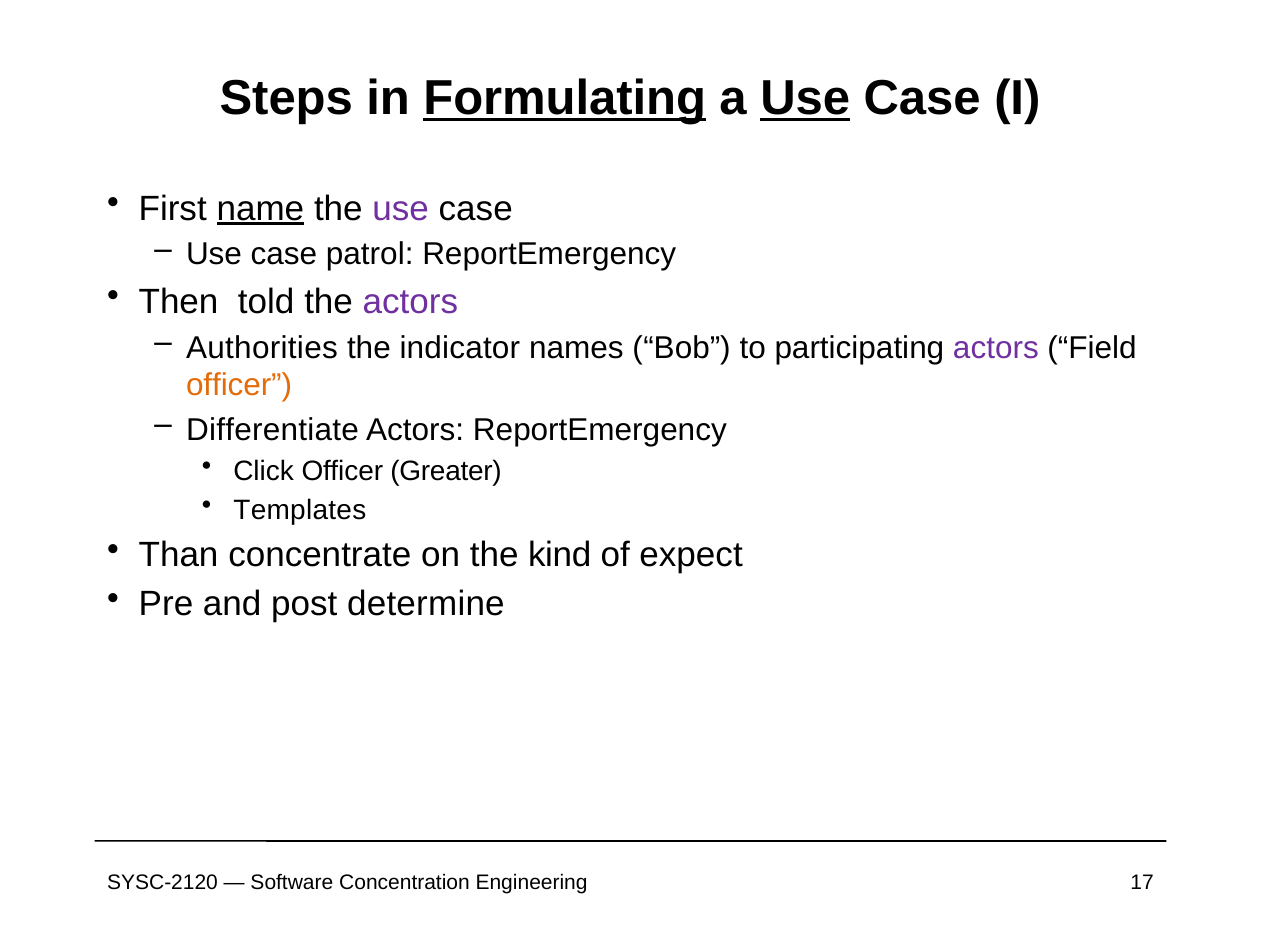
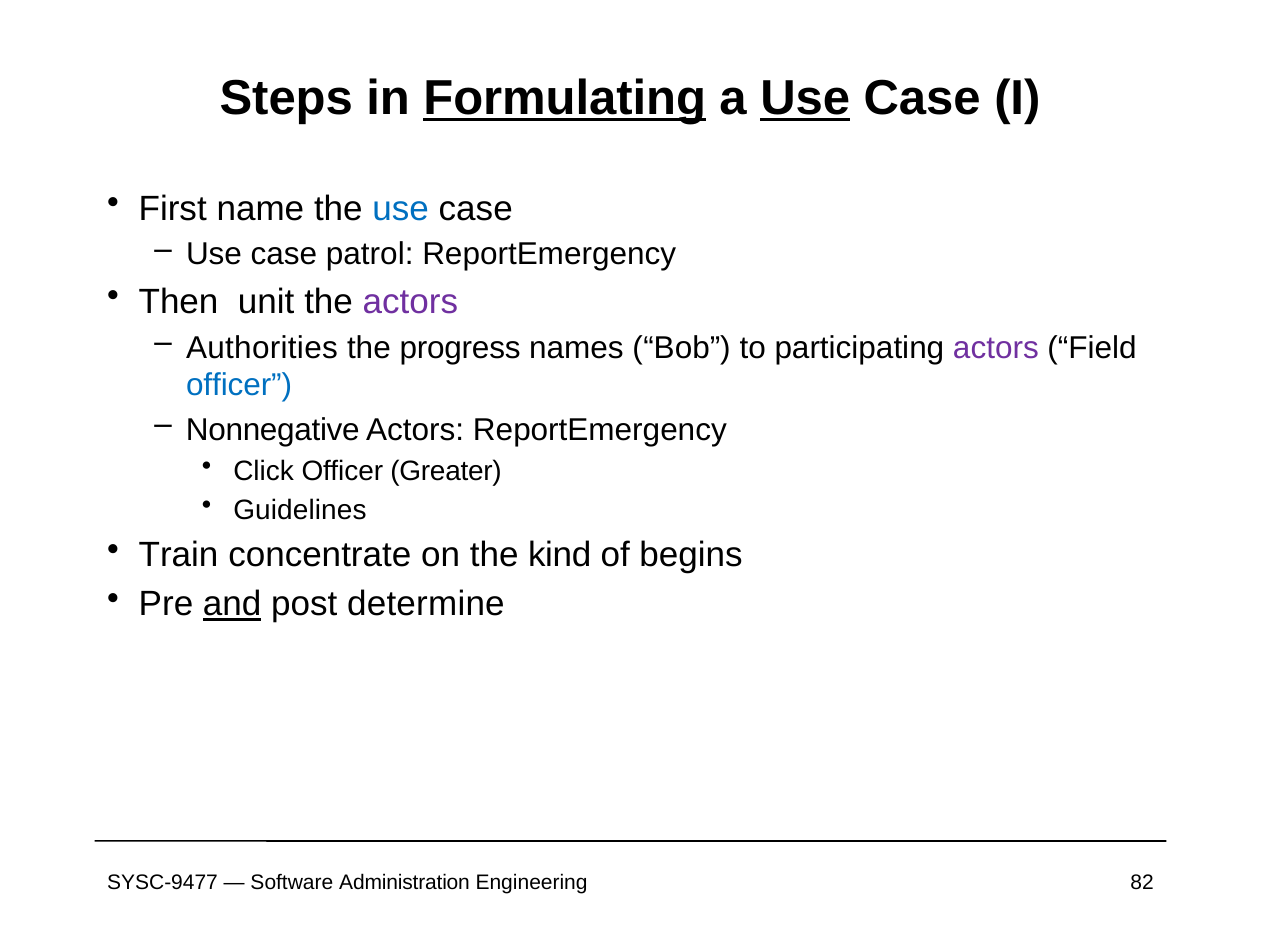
name underline: present -> none
use at (401, 208) colour: purple -> blue
told: told -> unit
indicator: indicator -> progress
officer at (239, 385) colour: orange -> blue
Differentiate: Differentiate -> Nonnegative
Templates: Templates -> Guidelines
Than: Than -> Train
expect: expect -> begins
and underline: none -> present
SYSC-2120: SYSC-2120 -> SYSC-9477
Concentration: Concentration -> Administration
17: 17 -> 82
